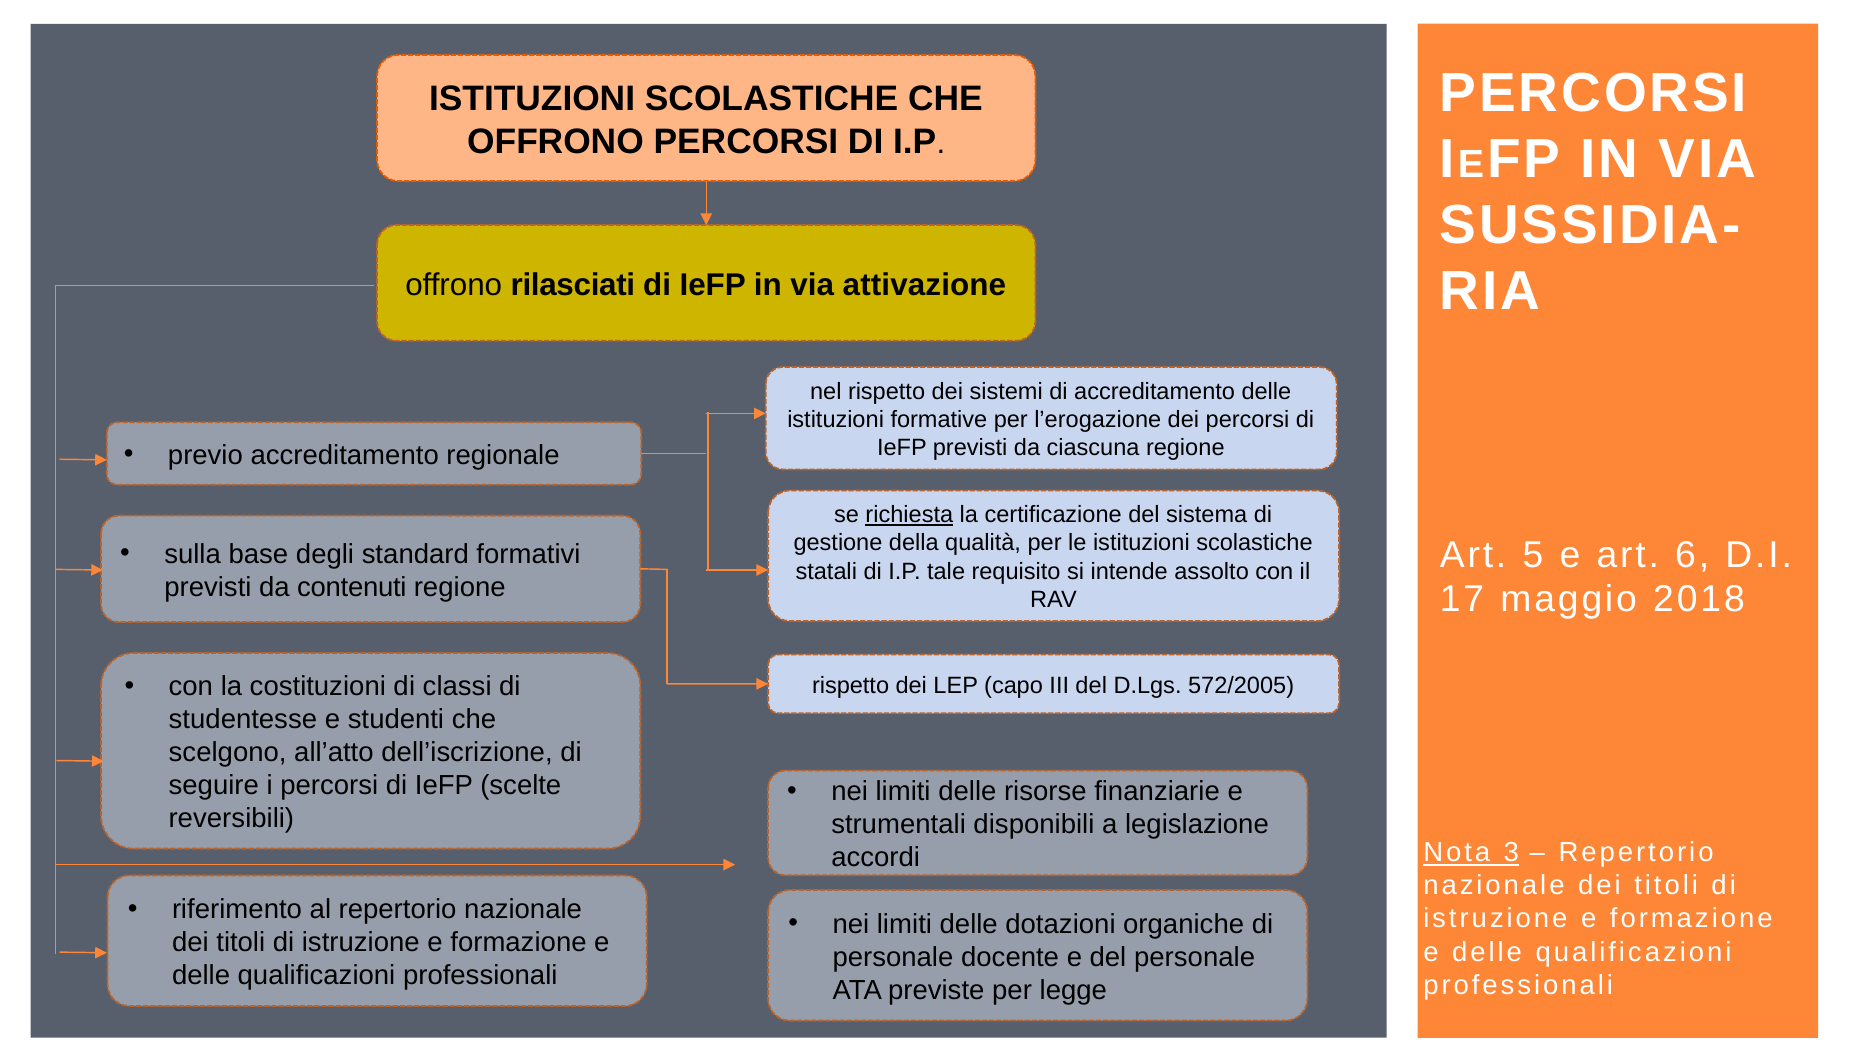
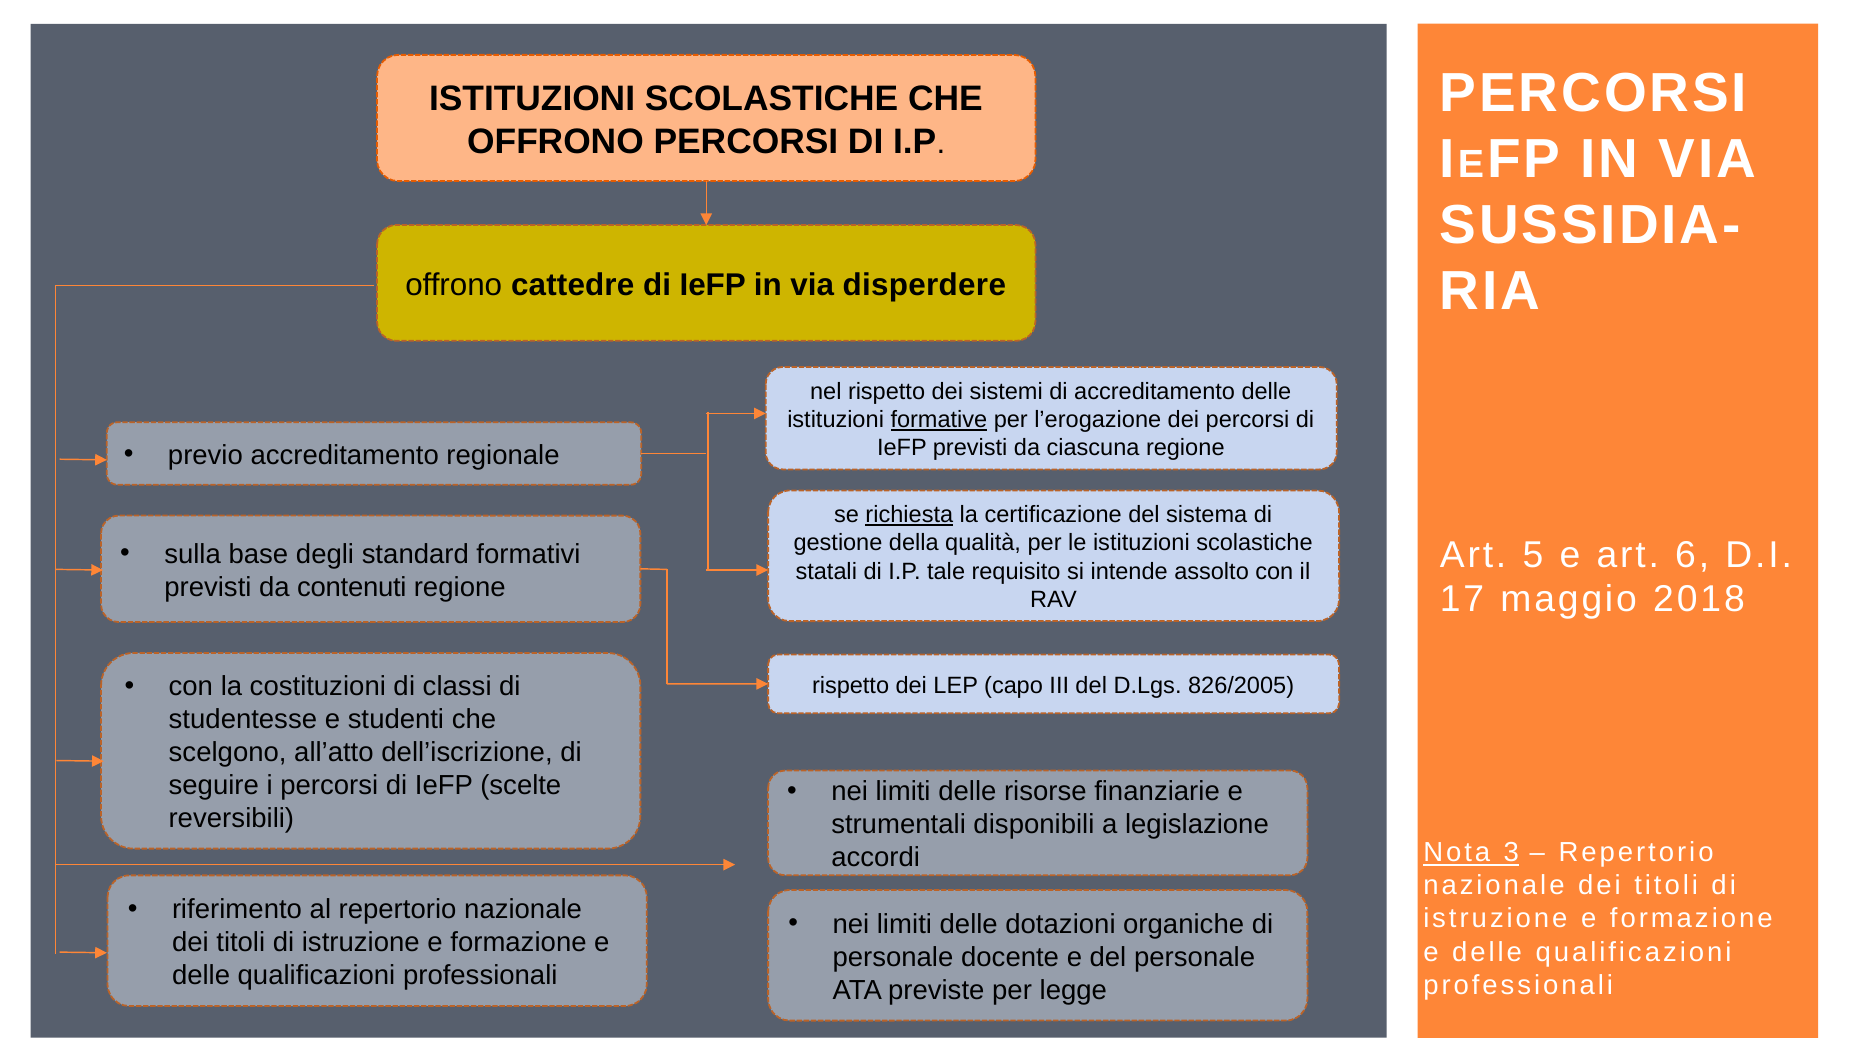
rilasciati: rilasciati -> cattedre
attivazione: attivazione -> disperdere
formative underline: none -> present
572/2005: 572/2005 -> 826/2005
